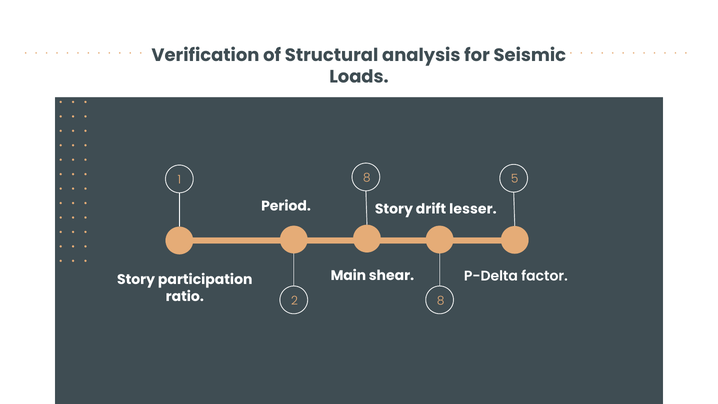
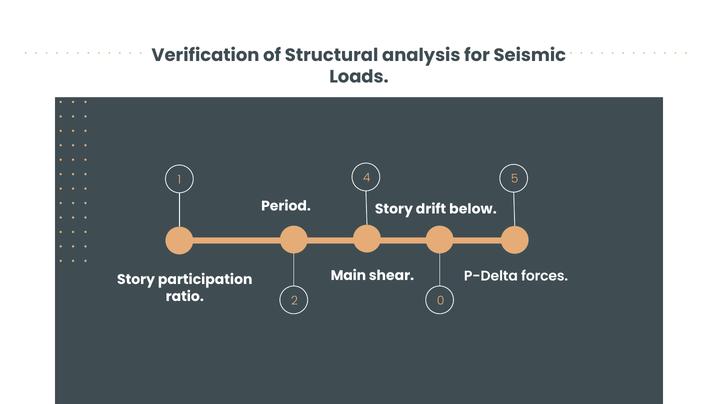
1 8: 8 -> 4
lesser: lesser -> below
factor: factor -> forces
2 8: 8 -> 0
